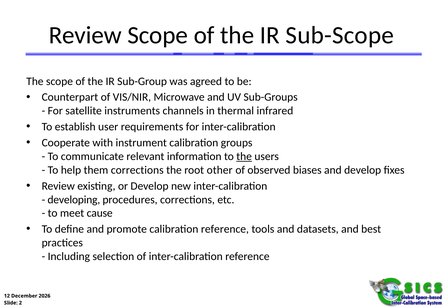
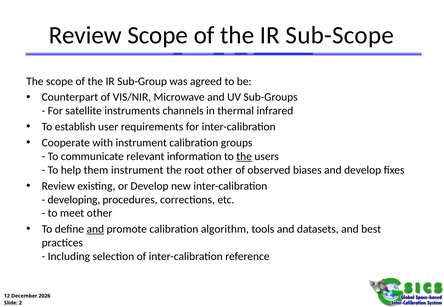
them corrections: corrections -> instrument
meet cause: cause -> other
and at (95, 229) underline: none -> present
calibration reference: reference -> algorithm
